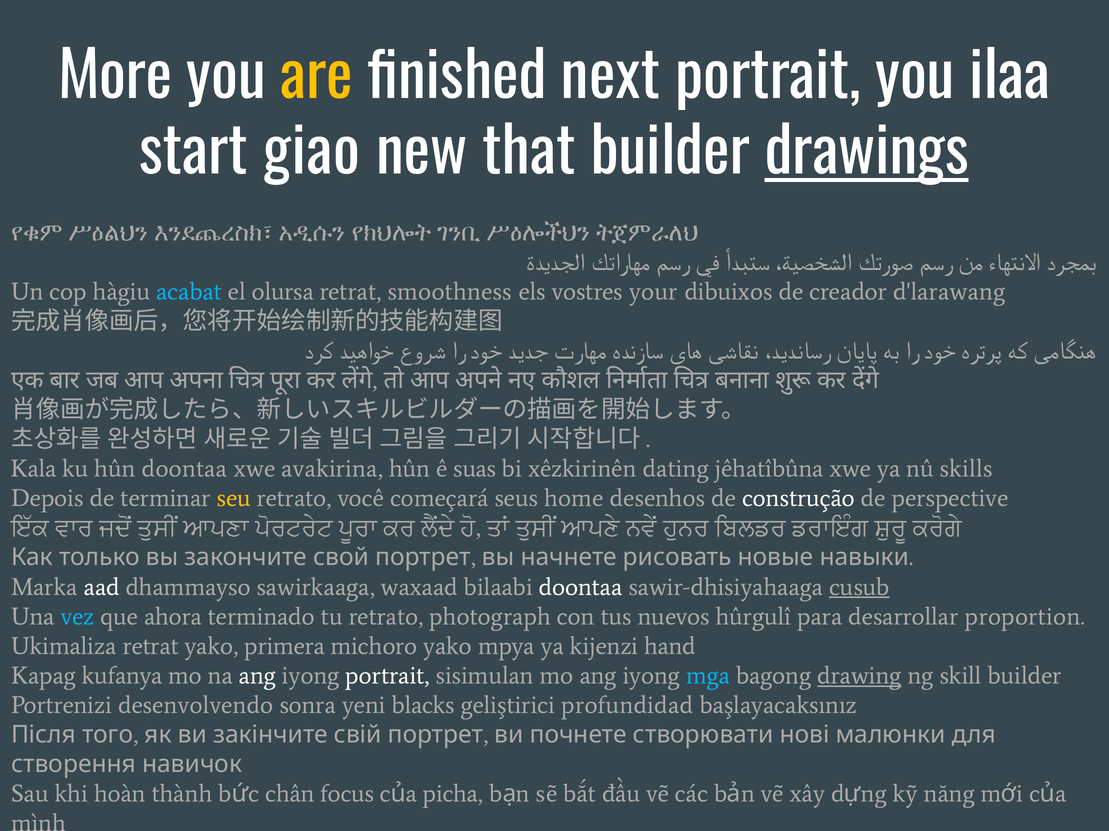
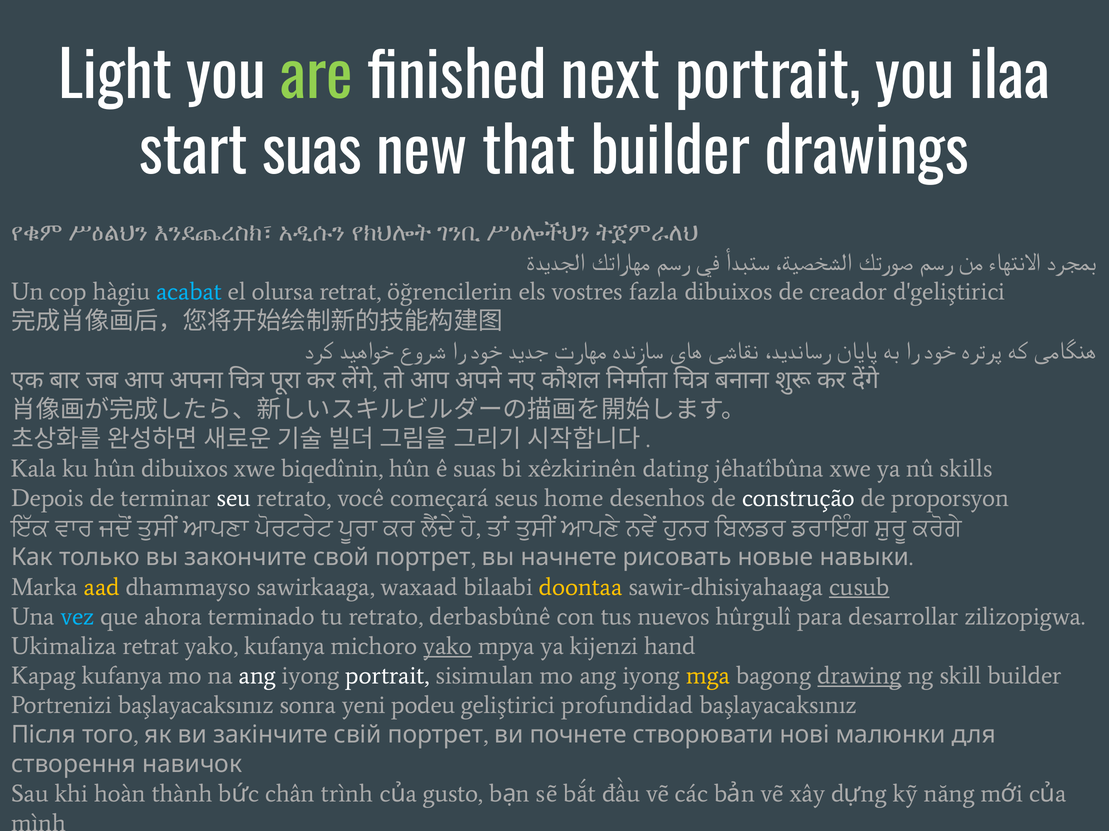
More: More -> Light
are colour: yellow -> light green
start giao: giao -> suas
drawings underline: present -> none
smoothness: smoothness -> öğrencilerin
your: your -> fazla
d'larawang: d'larawang -> d'geliştirici
hûn doontaa: doontaa -> dibuixos
avakirina: avakirina -> biqedînin
seu colour: yellow -> white
perspective: perspective -> proporsyon
aad colour: white -> yellow
doontaa at (581, 587) colour: white -> yellow
photograph: photograph -> derbasbûnê
proportion: proportion -> zilizopigwa
yako primera: primera -> kufanya
yako at (448, 647) underline: none -> present
mga colour: light blue -> yellow
Portrenizi desenvolvendo: desenvolvendo -> başlayacaksınız
blacks: blacks -> podeu
focus: focus -> trình
picha: picha -> gusto
